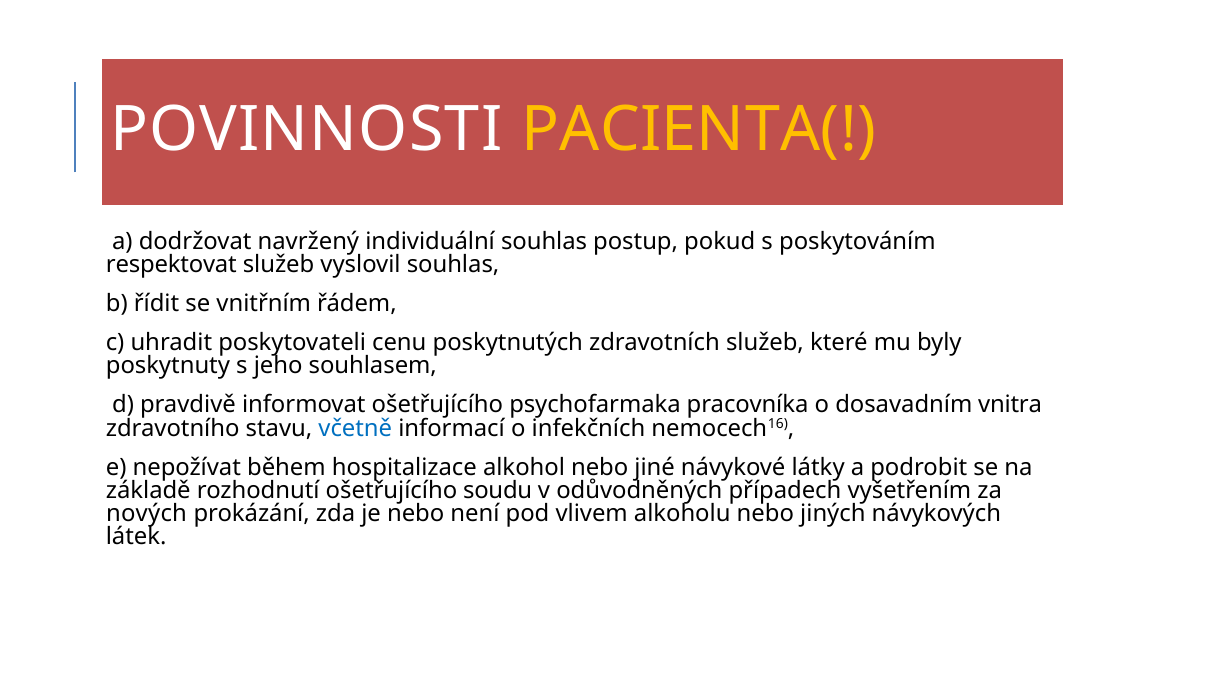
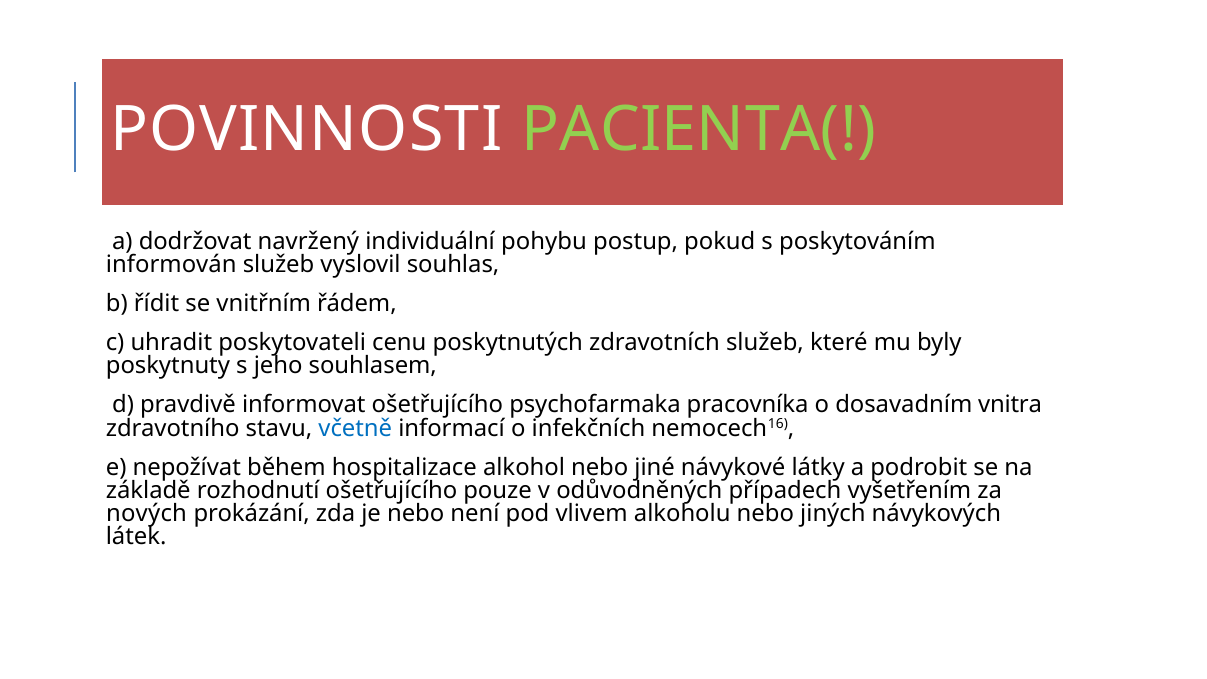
PACIENTA( colour: yellow -> light green
individuální souhlas: souhlas -> pohybu
respektovat: respektovat -> informován
soudu: soudu -> pouze
